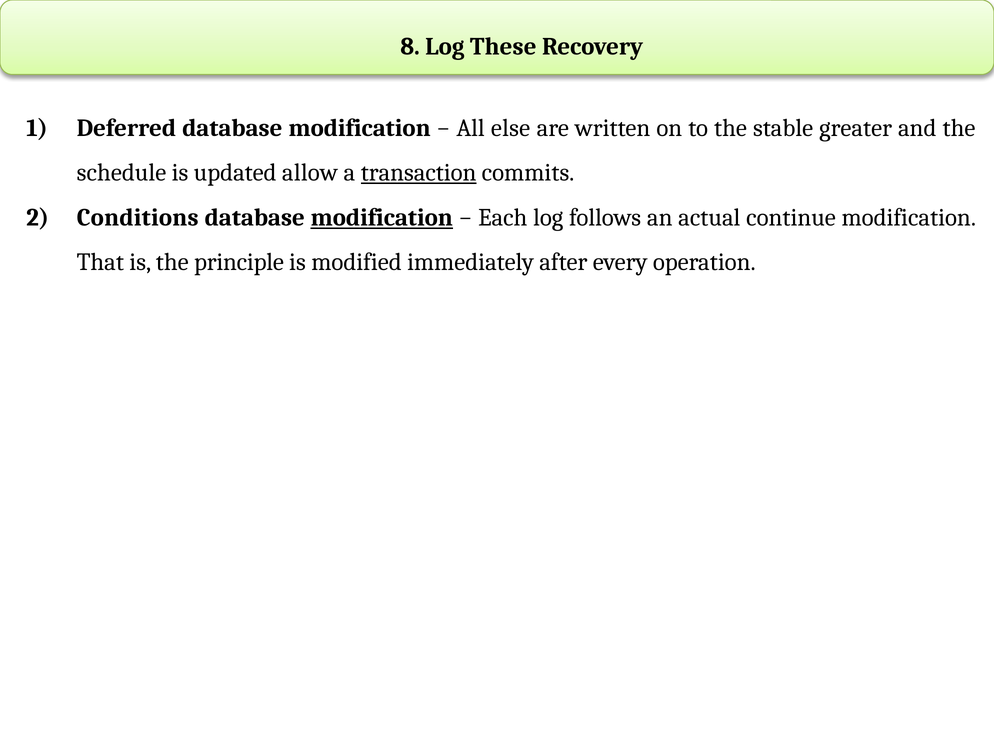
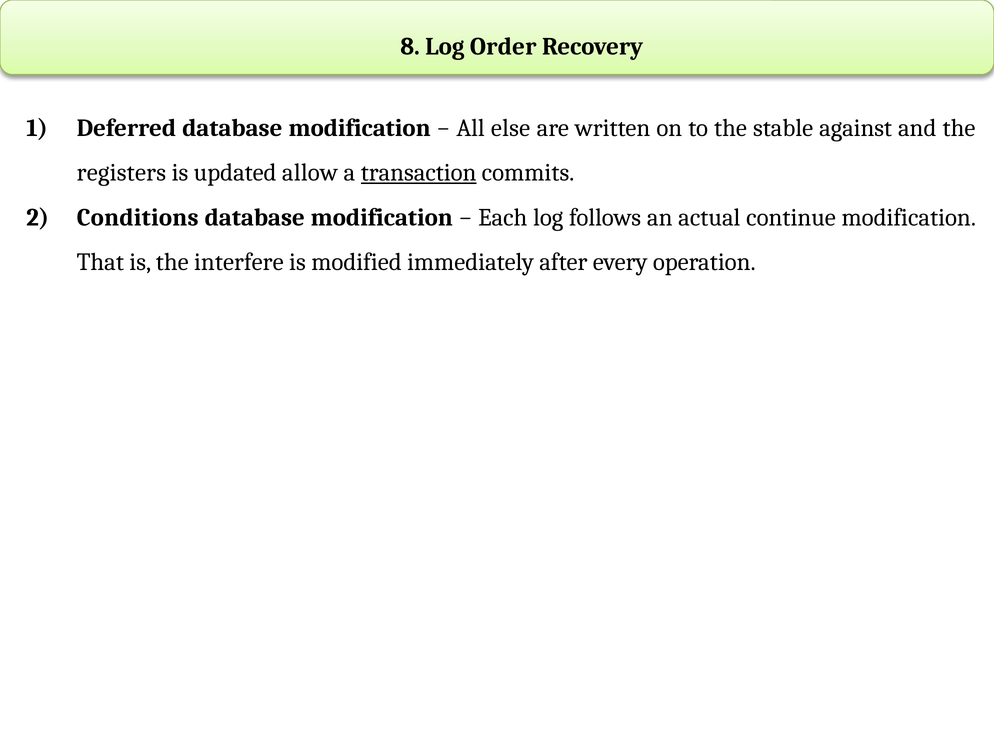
These: These -> Order
greater: greater -> against
schedule: schedule -> registers
modification at (382, 218) underline: present -> none
principle: principle -> interfere
